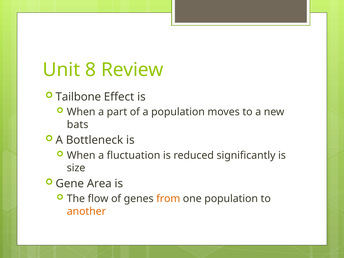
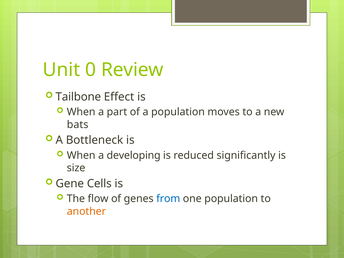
8: 8 -> 0
fluctuation: fluctuation -> developing
Area: Area -> Cells
from colour: orange -> blue
